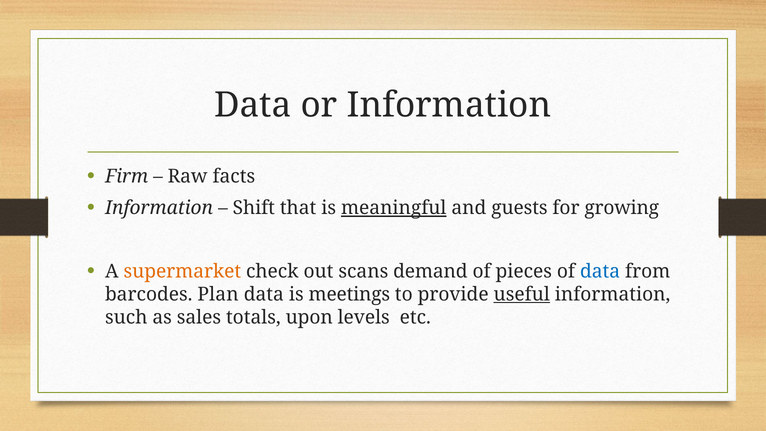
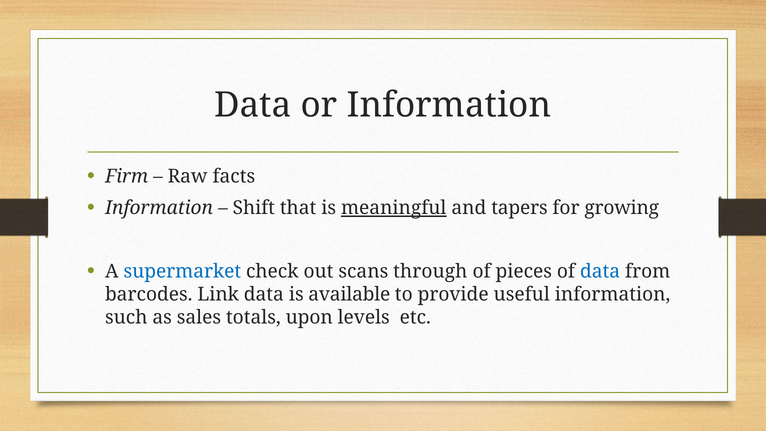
guests: guests -> tapers
supermarket colour: orange -> blue
demand: demand -> through
Plan: Plan -> Link
meetings: meetings -> available
useful underline: present -> none
